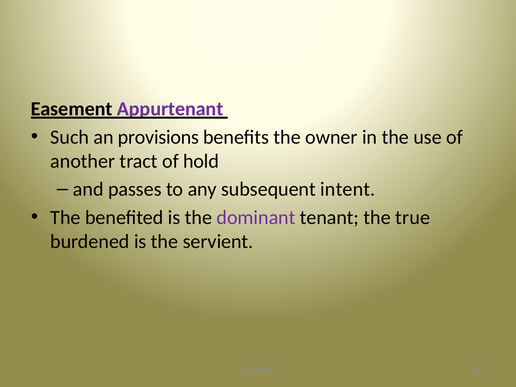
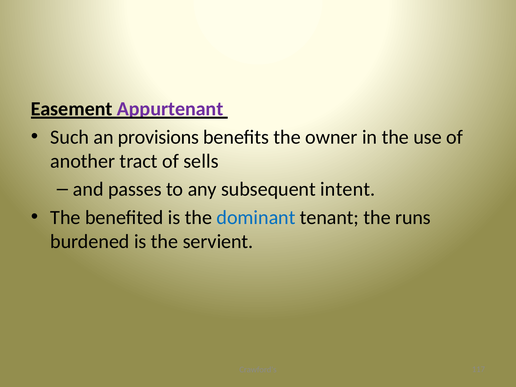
hold: hold -> sells
dominant colour: purple -> blue
true: true -> runs
